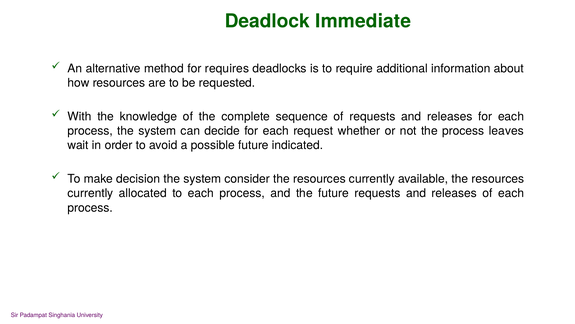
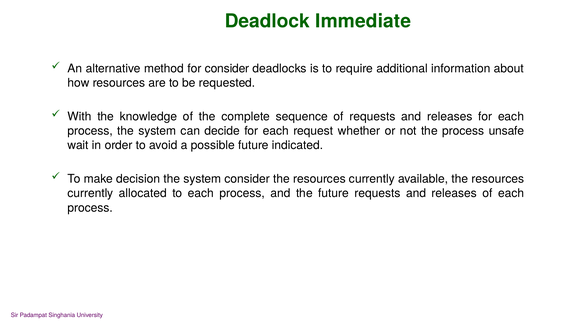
for requires: requires -> consider
leaves: leaves -> unsafe
